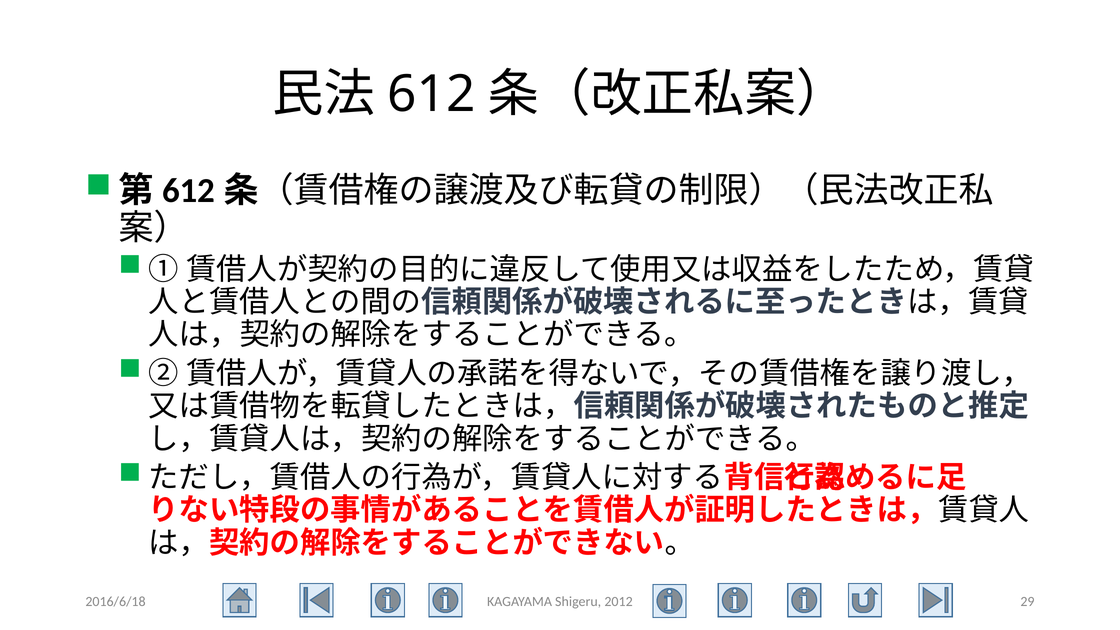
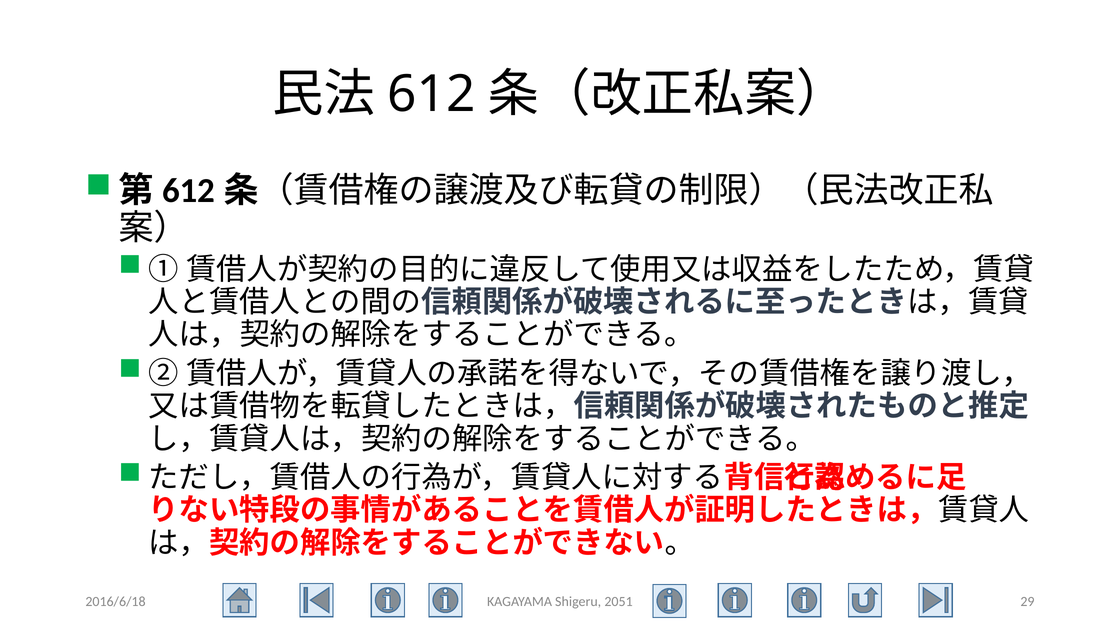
2012: 2012 -> 2051
